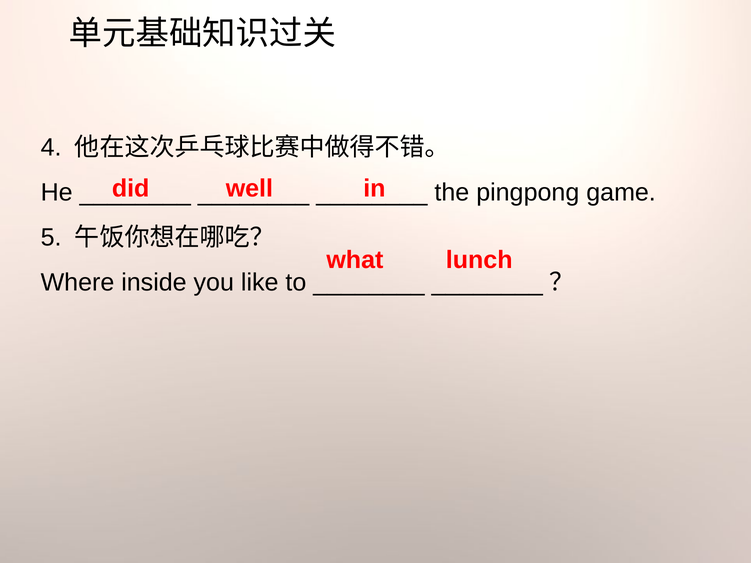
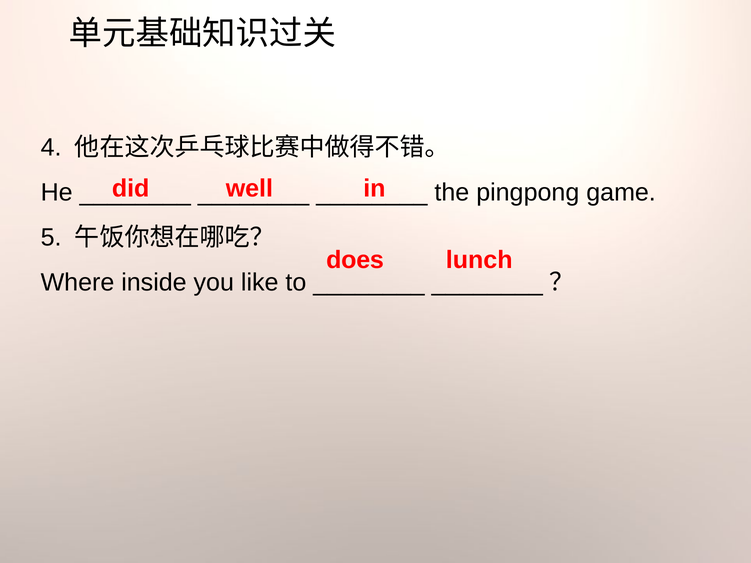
what: what -> does
